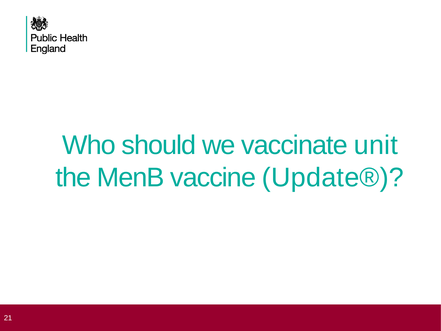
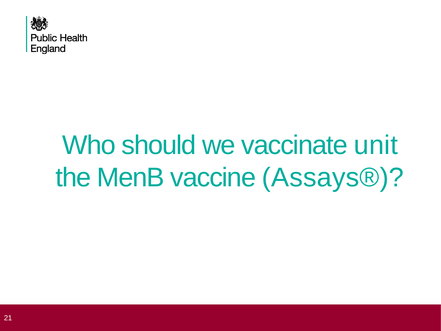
Update®: Update® -> Assays®
